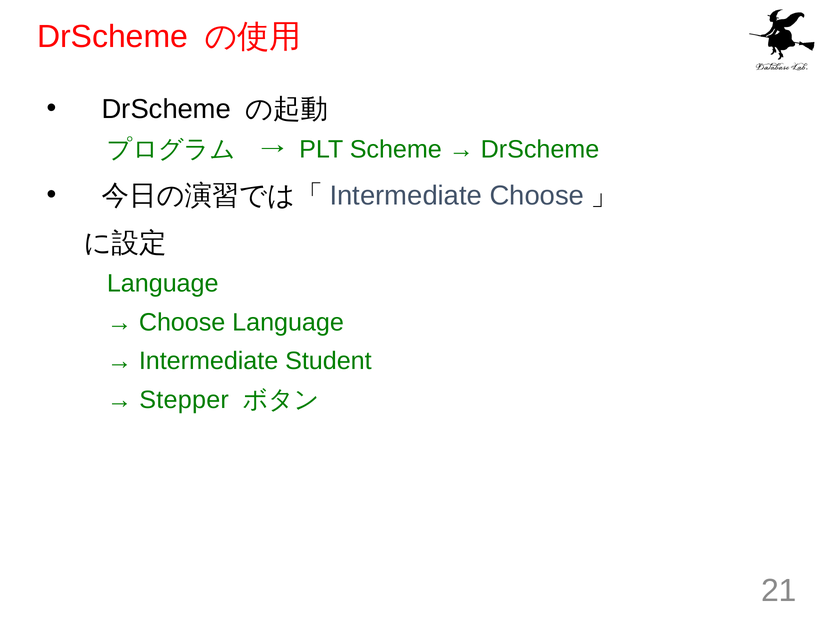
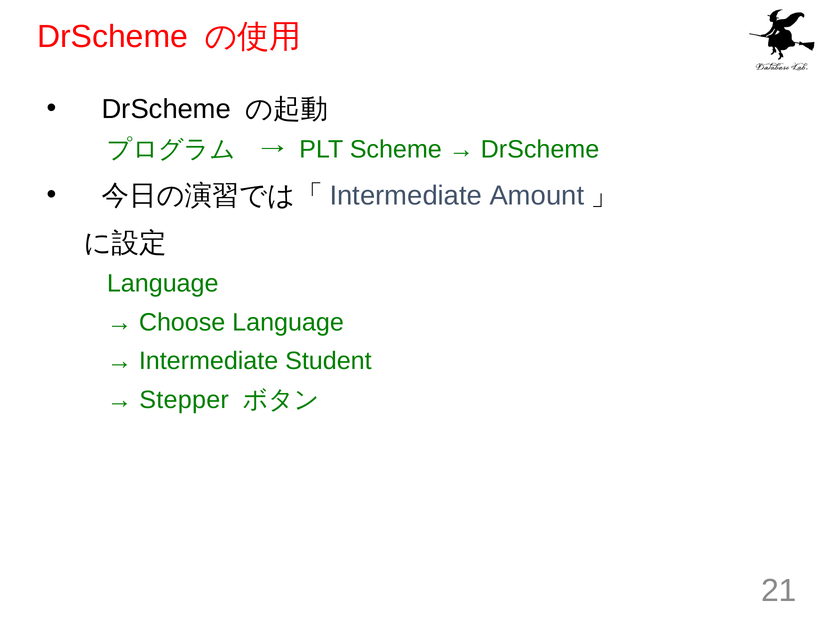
Intermediate Choose: Choose -> Amount
